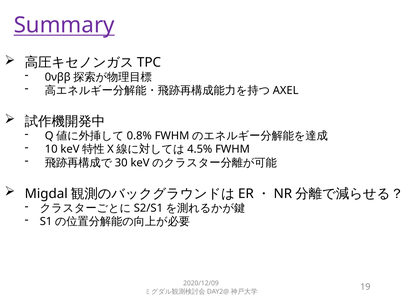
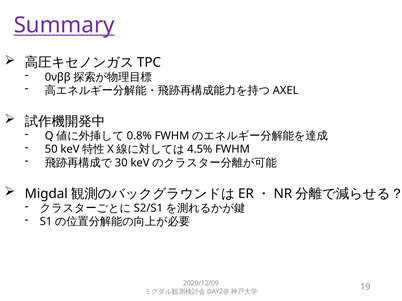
10: 10 -> 50
